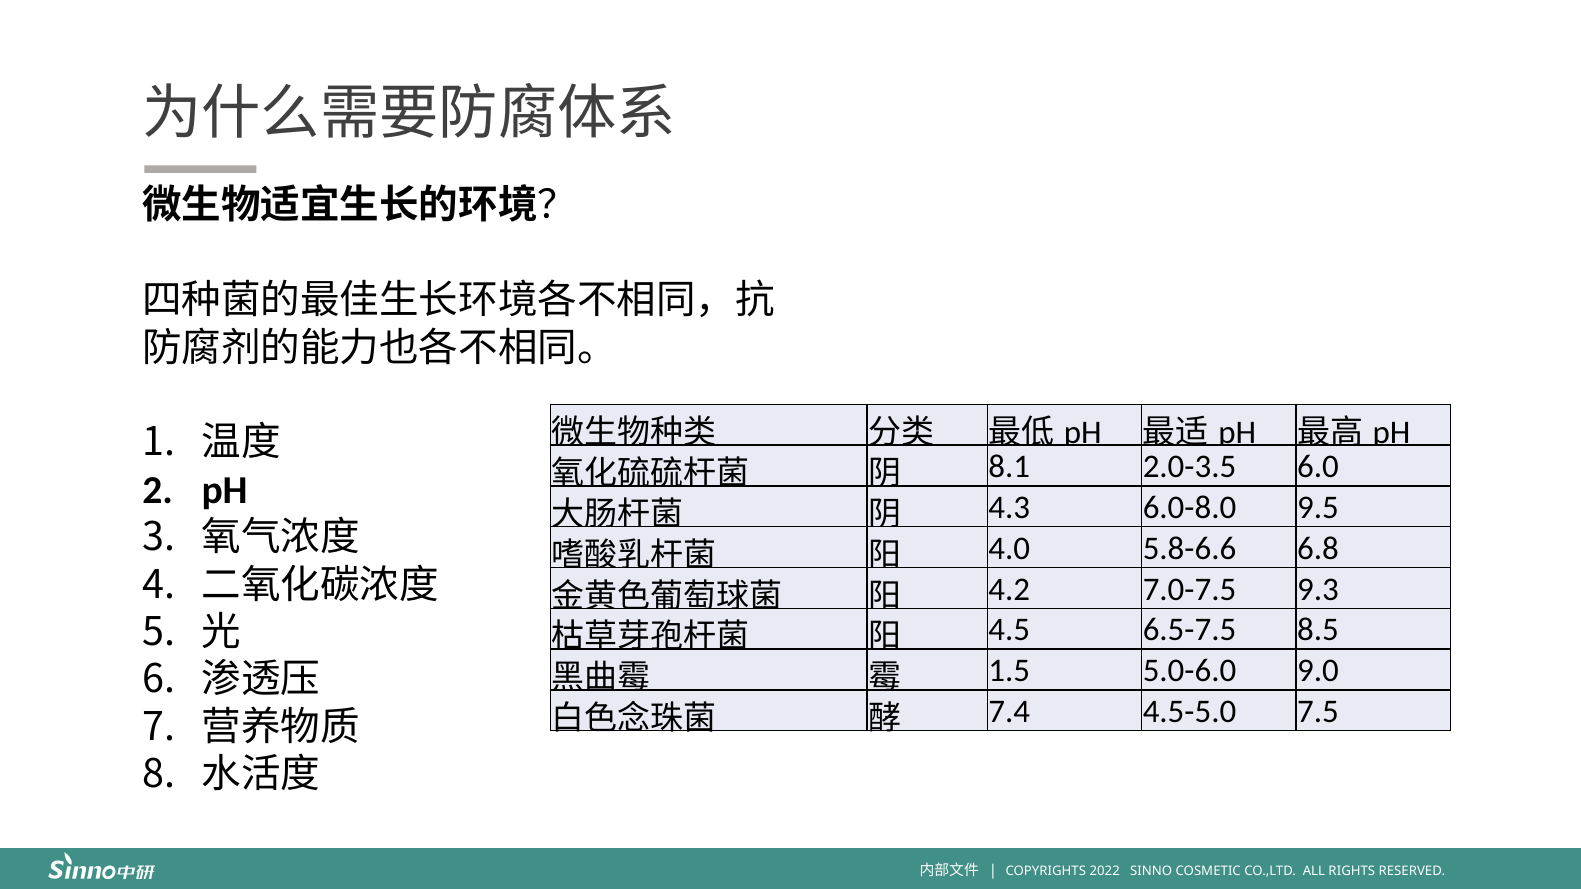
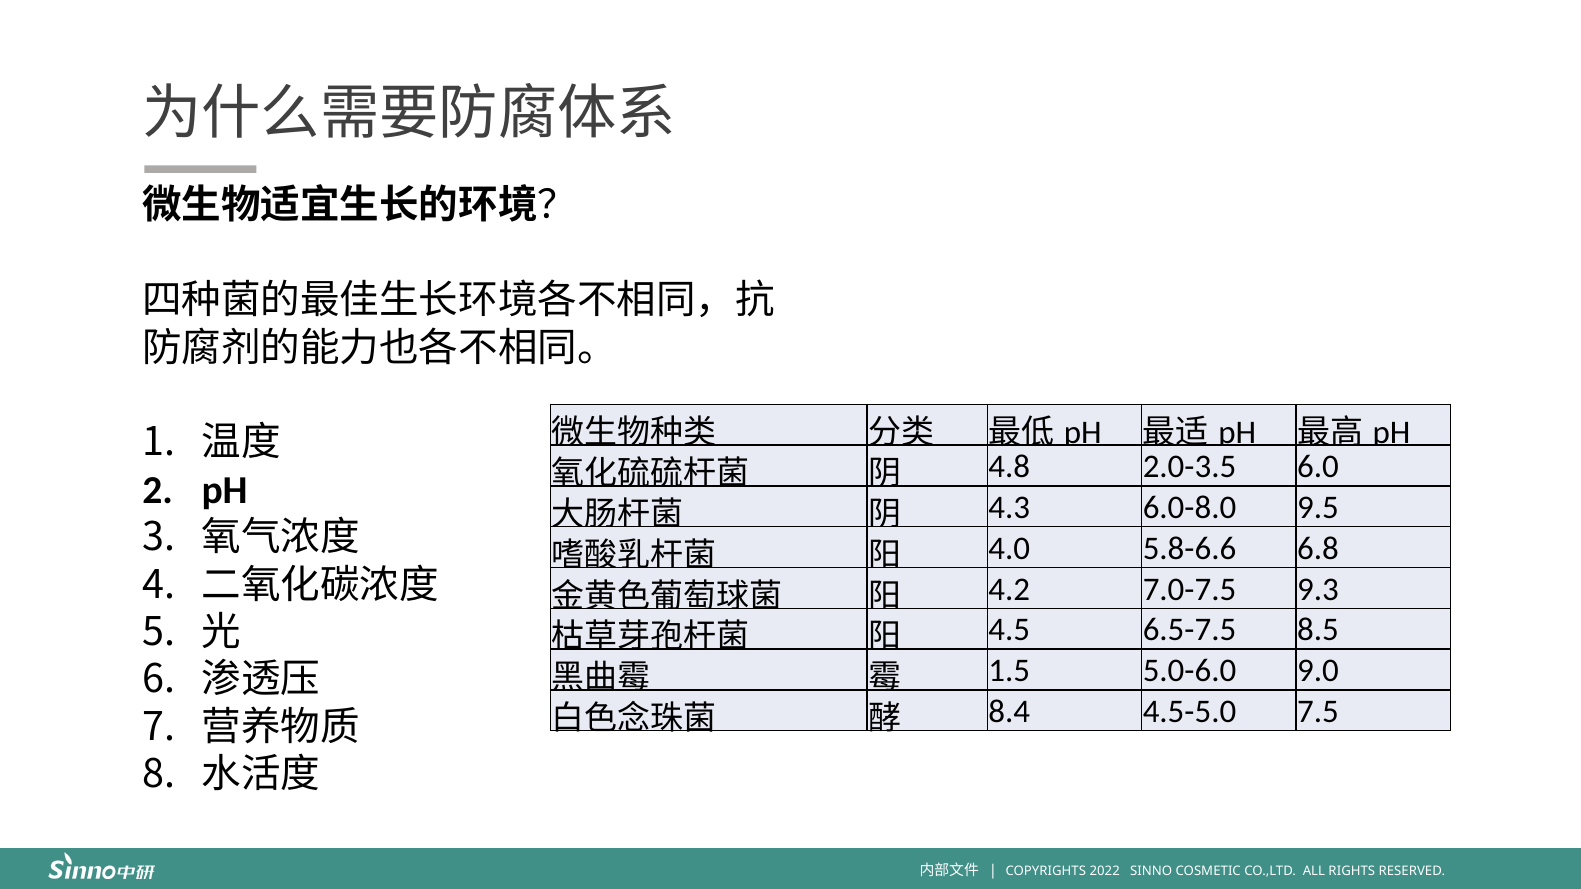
8.1: 8.1 -> 4.8
7.4: 7.4 -> 8.4
